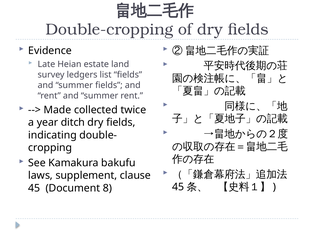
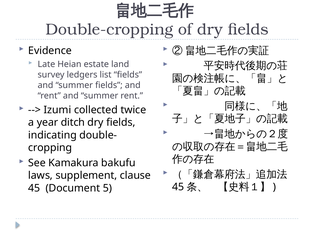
Made: Made -> Izumi
8: 8 -> 5
